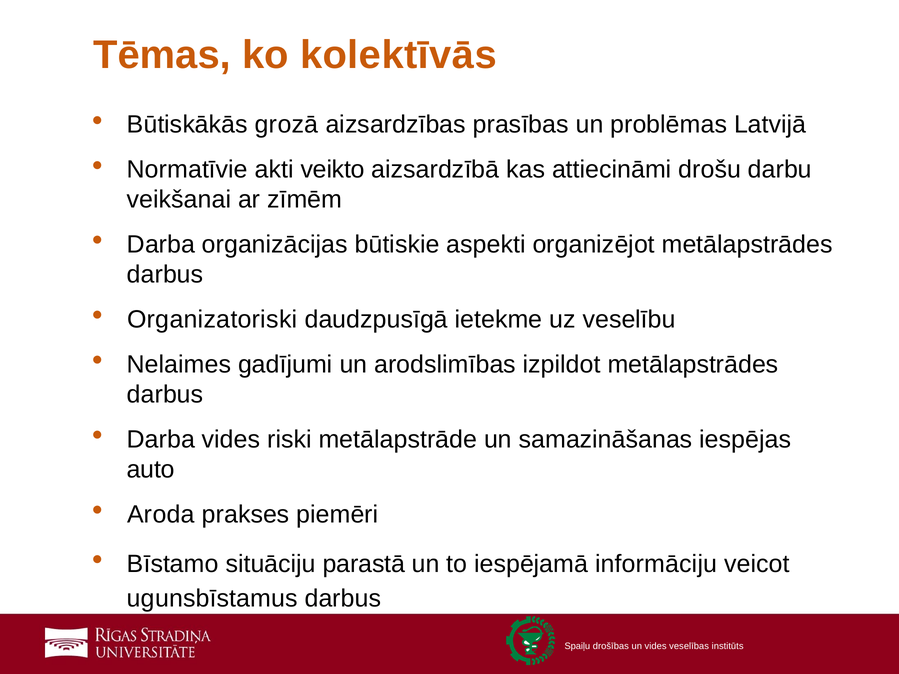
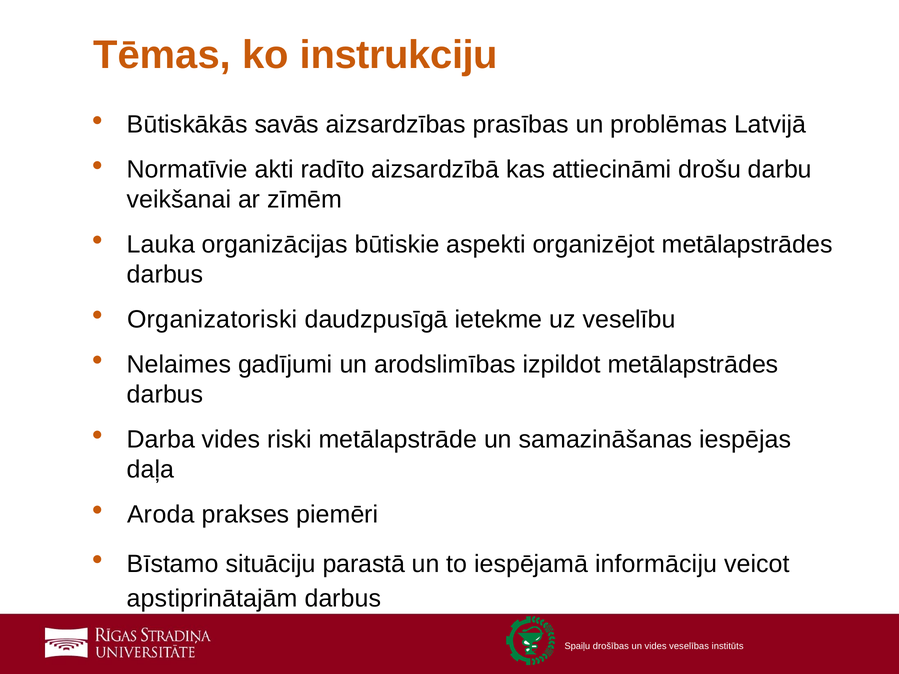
kolektīvās: kolektīvās -> instrukciju
grozā: grozā -> savās
veikto: veikto -> radīto
Darba at (161, 245): Darba -> Lauka
auto: auto -> daļa
ugunsbīstamus: ugunsbīstamus -> apstiprinātajām
